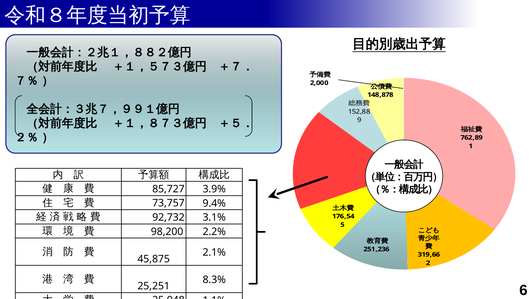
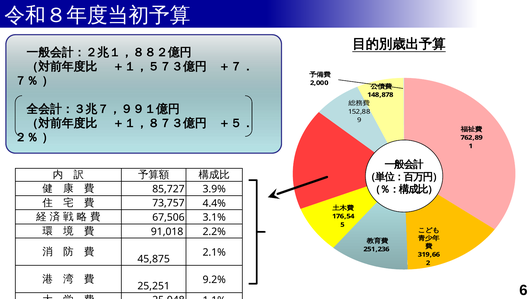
9.4%: 9.4% -> 4.4%
92,732: 92,732 -> 67,506
98,200: 98,200 -> 91,018
8.3%: 8.3% -> 9.2%
